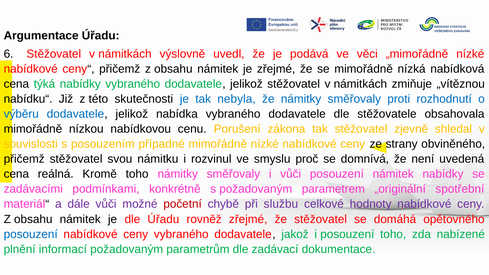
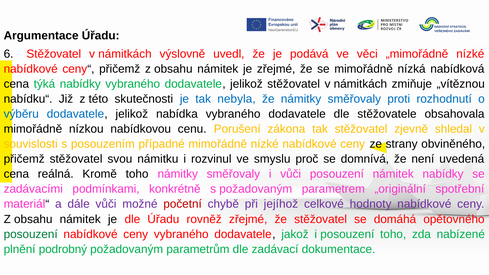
službu: službu -> jejíhož
posouzení at (31, 234) colour: blue -> green
informací: informací -> podrobný
